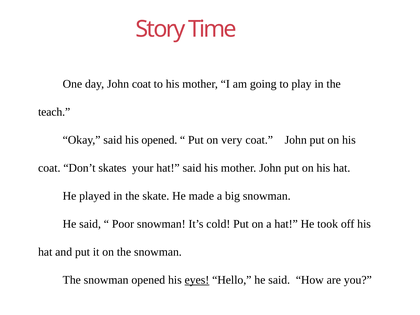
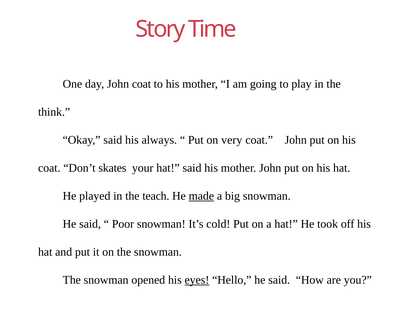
teach: teach -> think
his opened: opened -> always
skate: skate -> teach
made underline: none -> present
